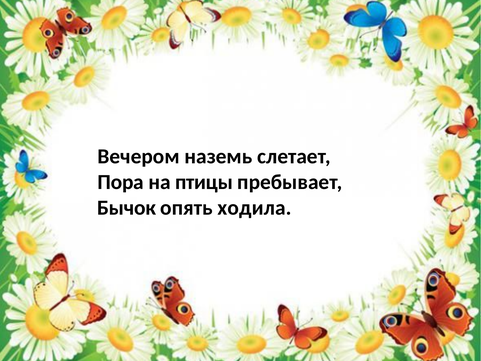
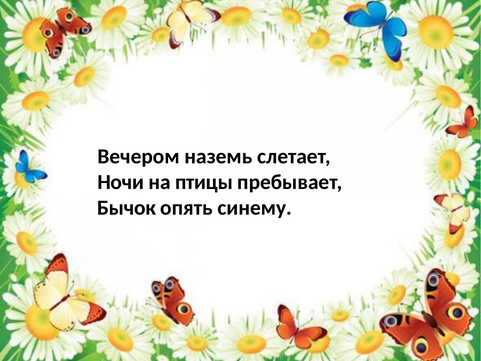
Пора: Пора -> Ночи
ходила: ходила -> синему
